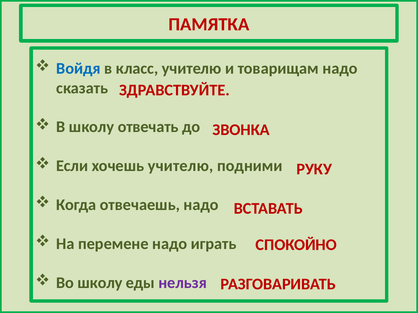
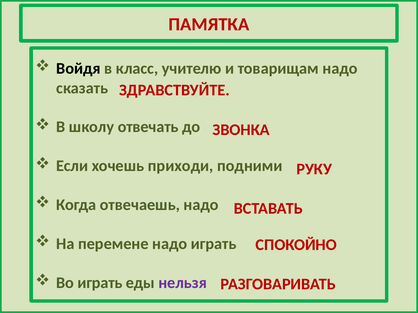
Войдя colour: blue -> black
хочешь учителю: учителю -> приходи
Во школу: школу -> играть
